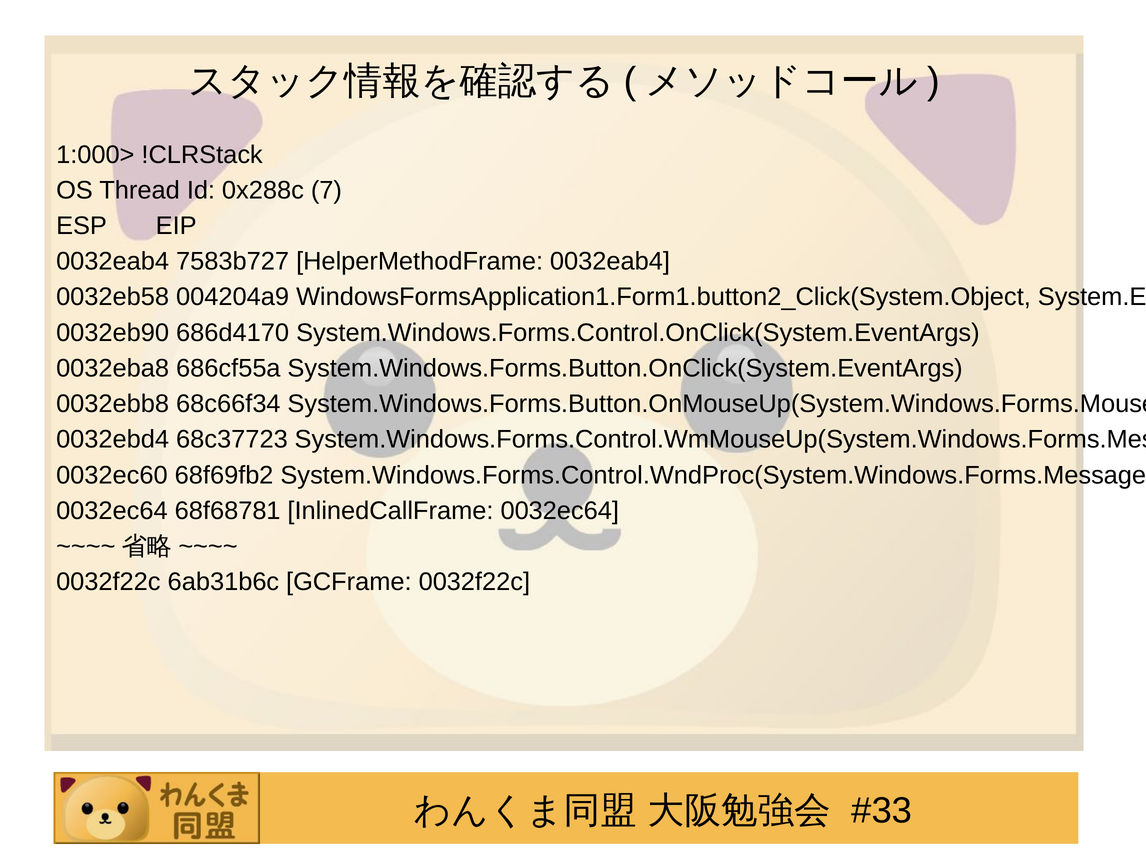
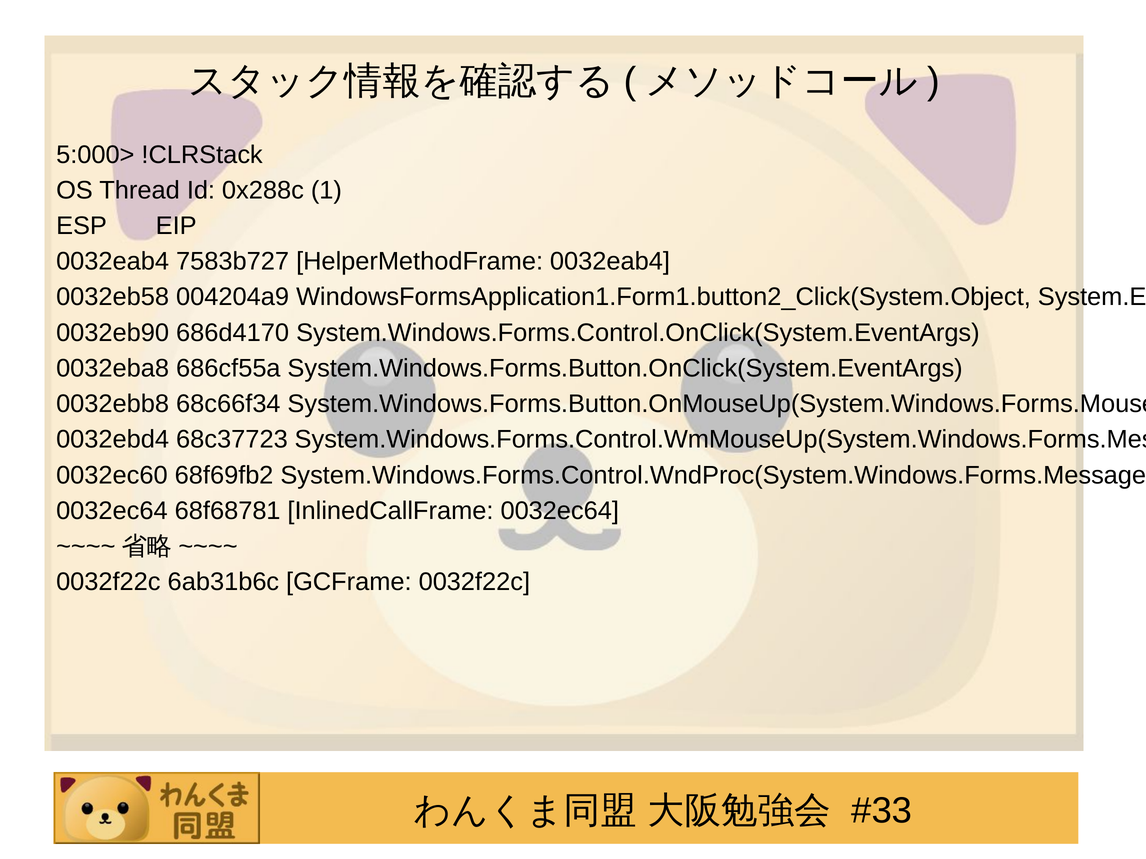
1:000>: 1:000> -> 5:000>
7: 7 -> 1
